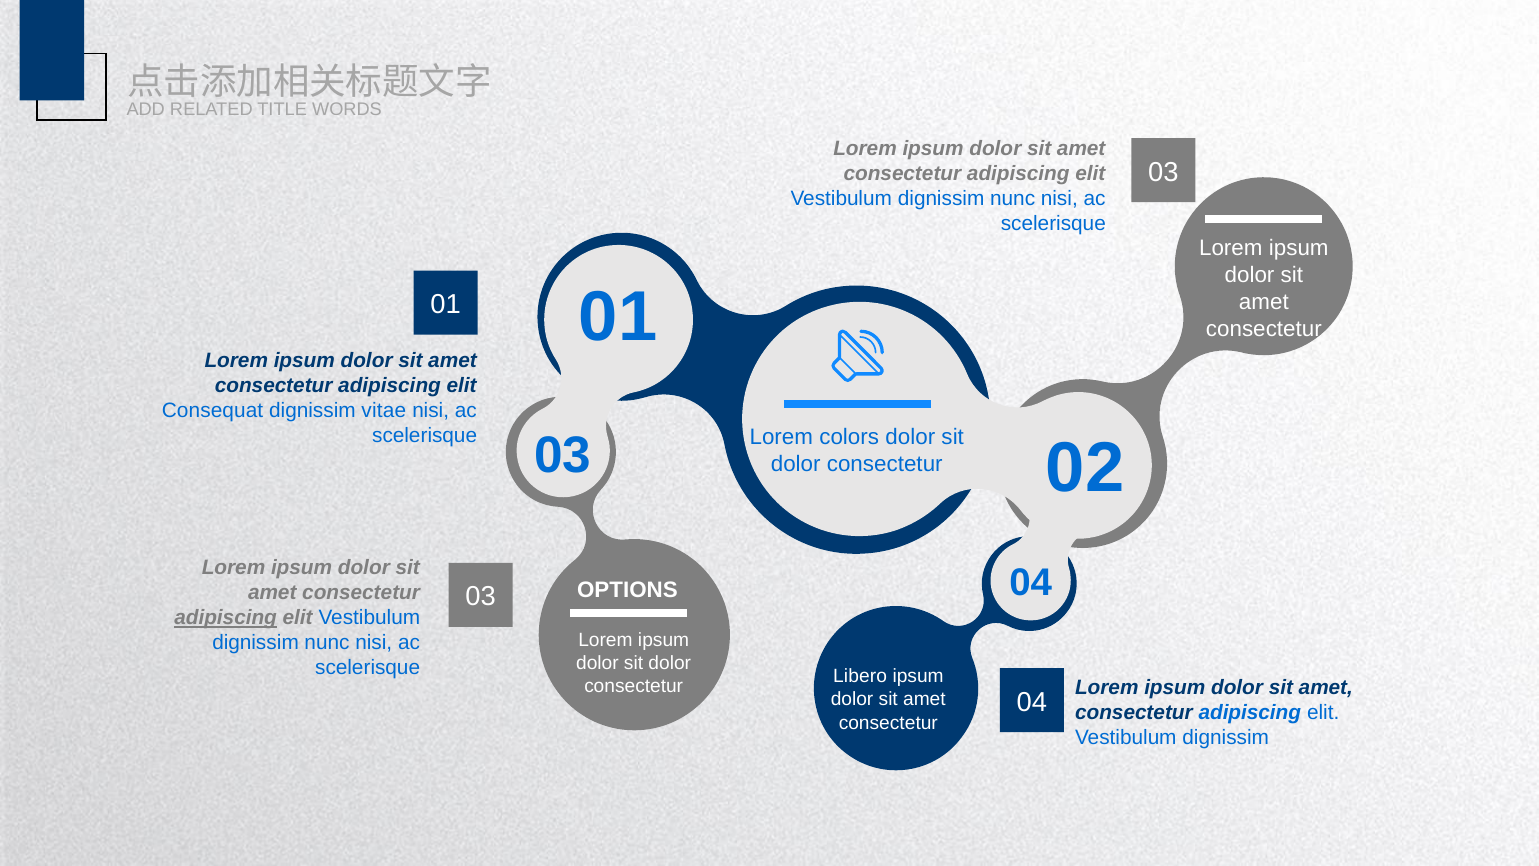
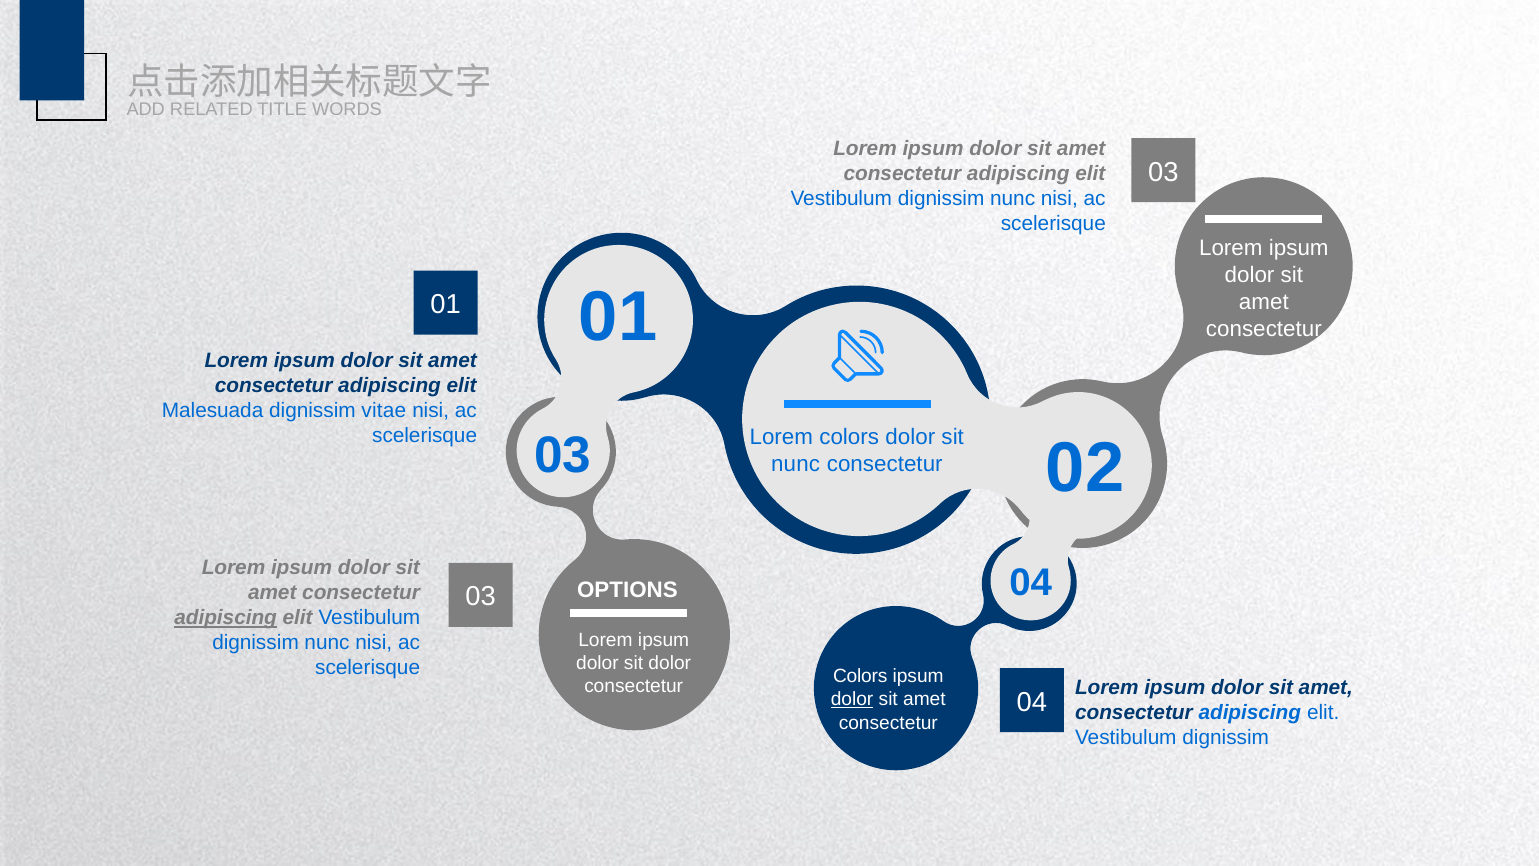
Consequat: Consequat -> Malesuada
dolor at (796, 463): dolor -> nunc
Libero at (860, 676): Libero -> Colors
dolor at (852, 699) underline: none -> present
